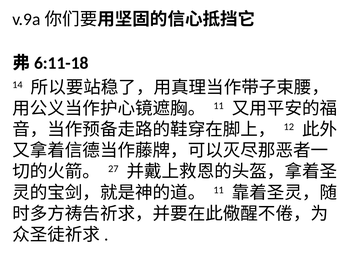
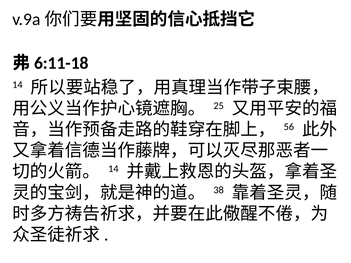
11 at (219, 106): 11 -> 25
12: 12 -> 56
27 at (113, 169): 27 -> 14
11 at (219, 190): 11 -> 38
